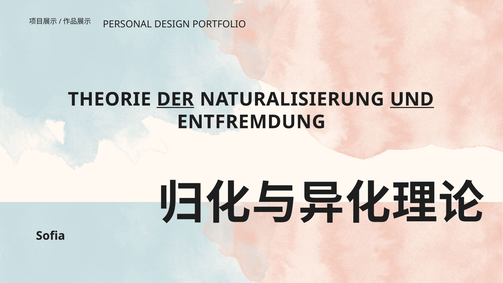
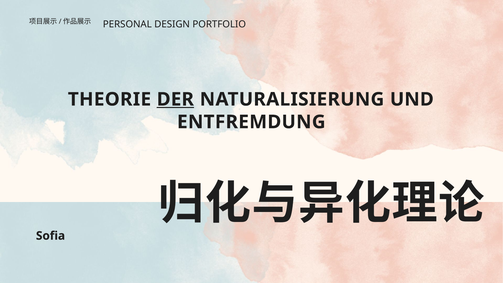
UND underline: present -> none
